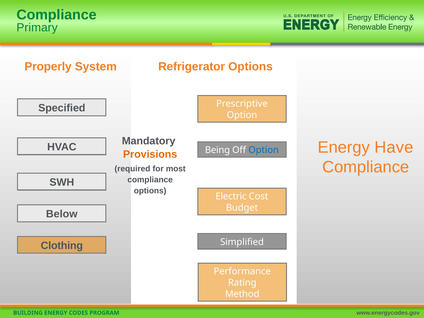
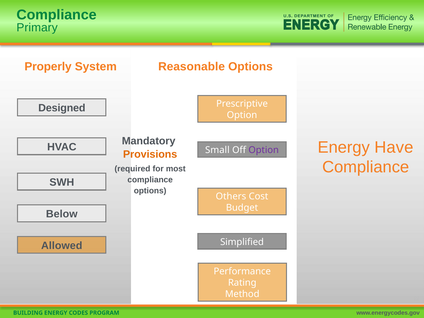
Refrigerator: Refrigerator -> Reasonable
Specified: Specified -> Designed
Being: Being -> Small
Option at (264, 150) colour: blue -> purple
Electric: Electric -> Others
Clothing: Clothing -> Allowed
